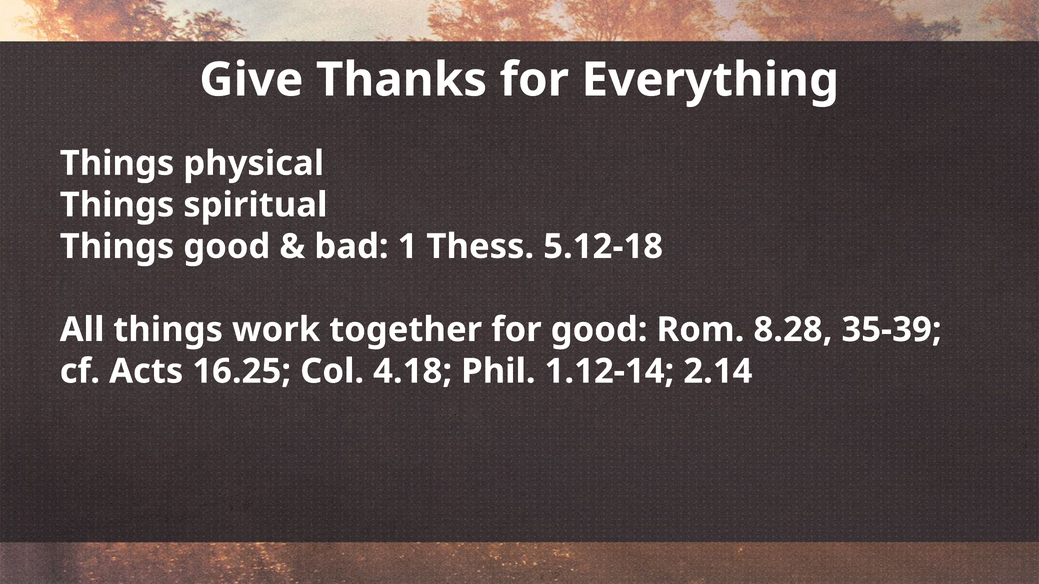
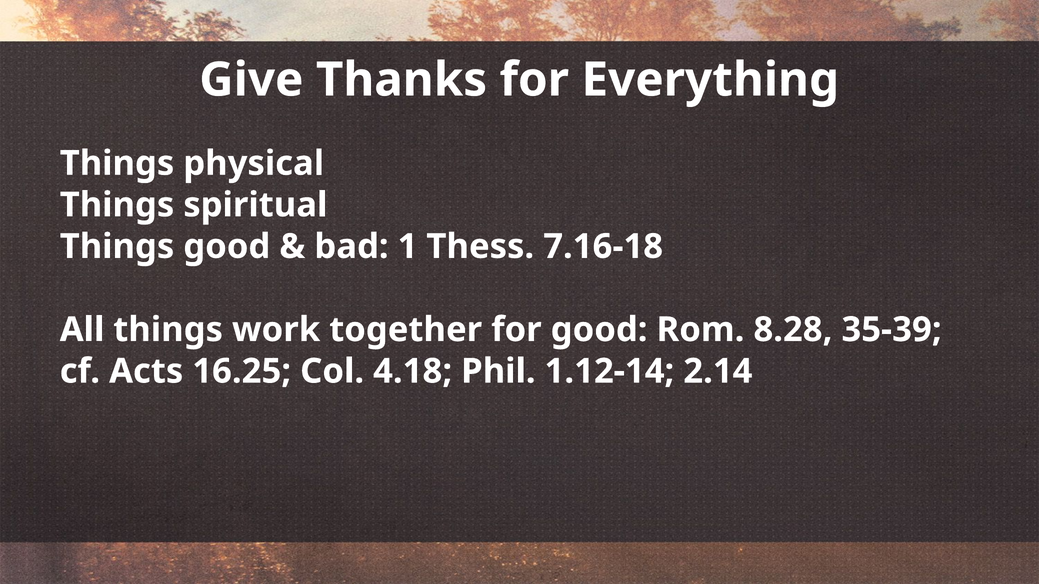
5.12-18: 5.12-18 -> 7.16-18
